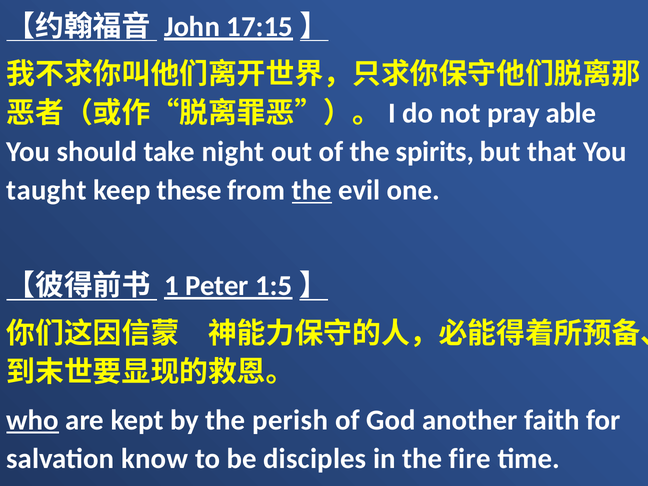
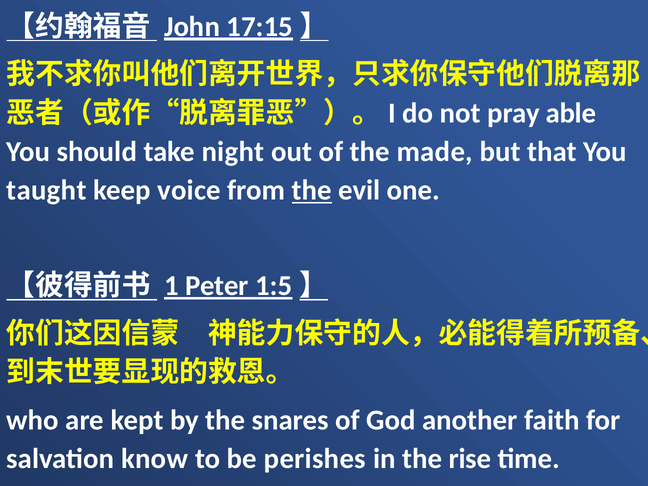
spirits: spirits -> made
these: these -> voice
who underline: present -> none
perish: perish -> snares
disciples: disciples -> perishes
fire: fire -> rise
